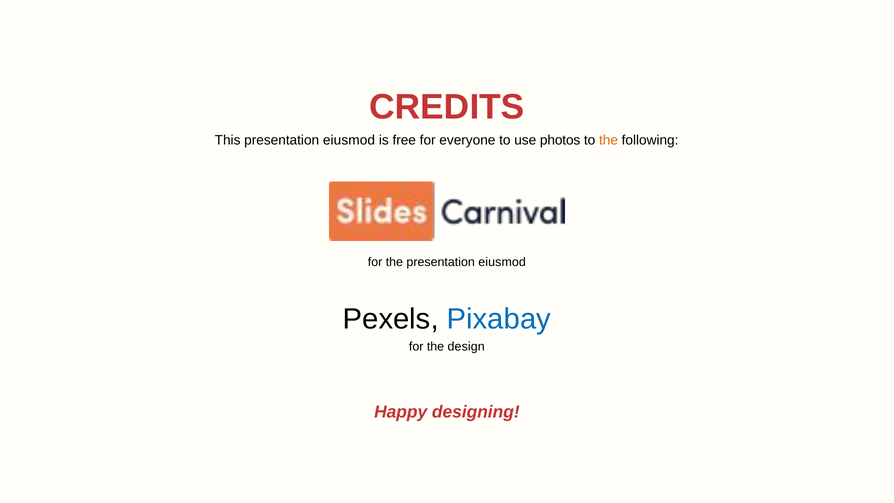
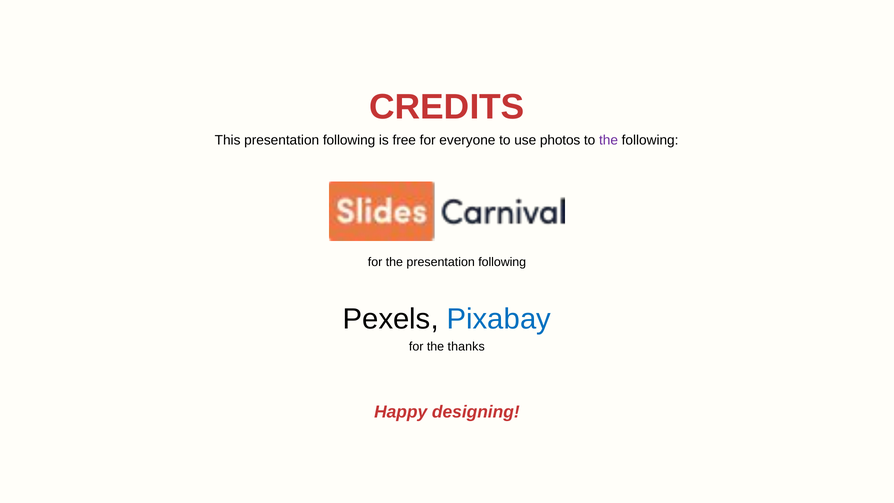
This presentation eiusmod: eiusmod -> following
the at (609, 140) colour: orange -> purple
the presentation eiusmod: eiusmod -> following
design: design -> thanks
